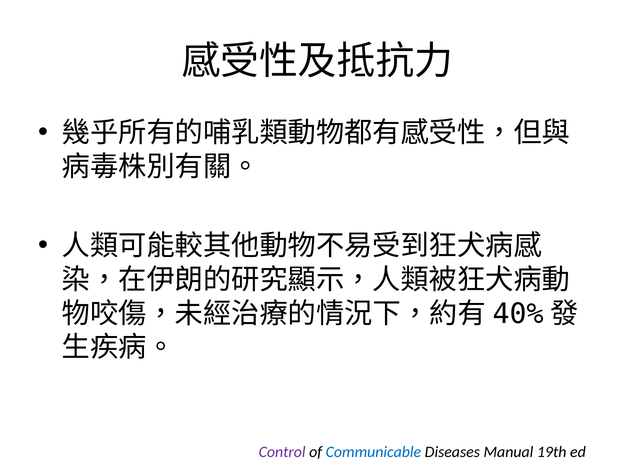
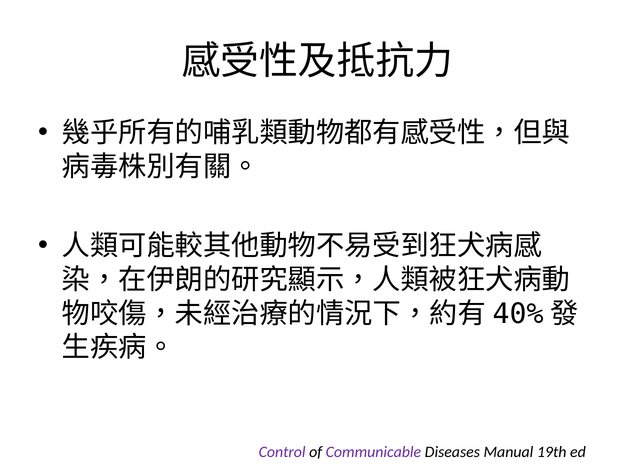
Communicable colour: blue -> purple
